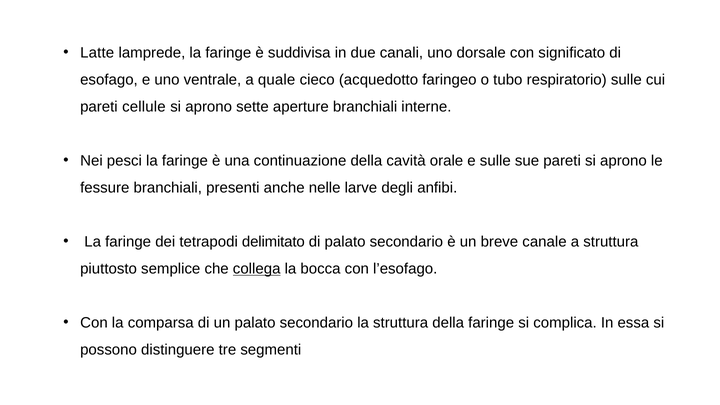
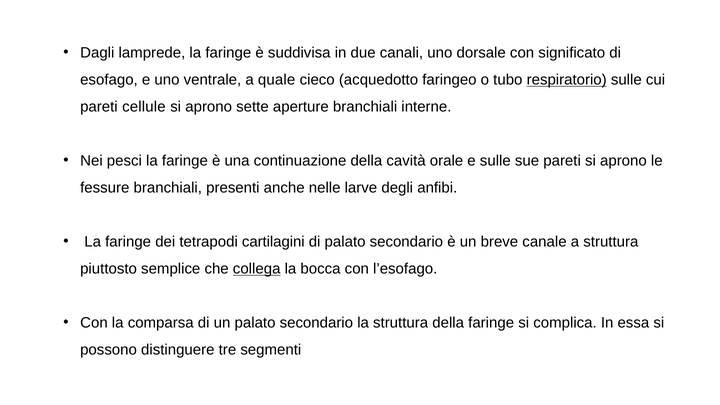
Latte: Latte -> Dagli
respiratorio underline: none -> present
delimitato: delimitato -> cartilagini
